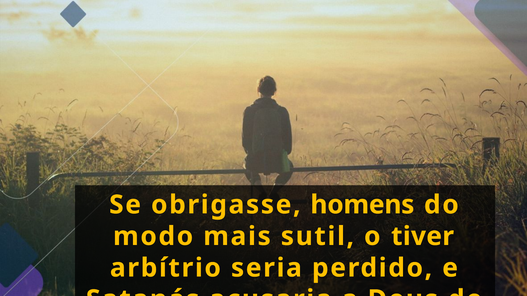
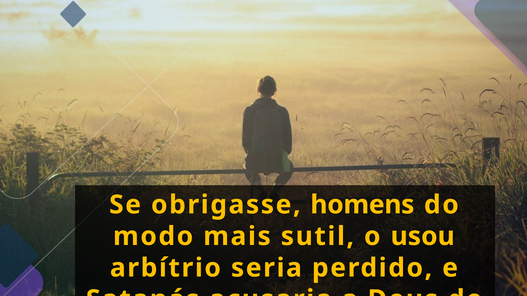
tiver: tiver -> usou
